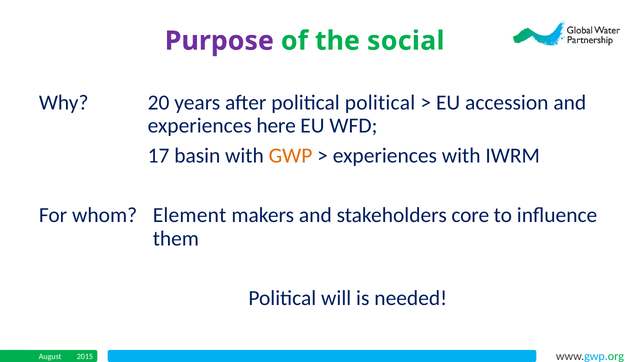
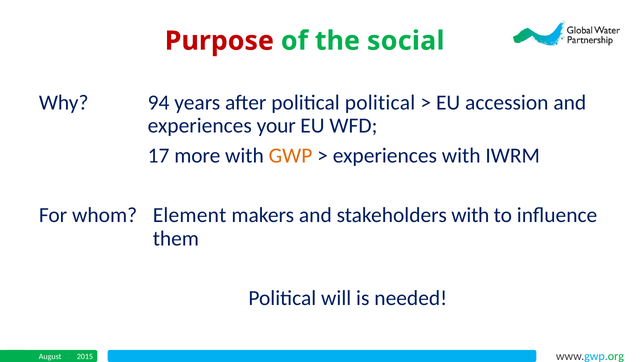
Purpose colour: purple -> red
20: 20 -> 94
here: here -> your
basin: basin -> more
stakeholders core: core -> with
